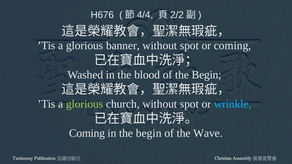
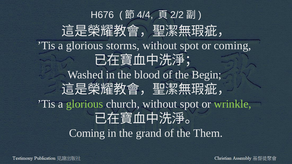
banner: banner -> storms
wrinkle colour: light blue -> light green
in the begin: begin -> grand
Wave: Wave -> Them
